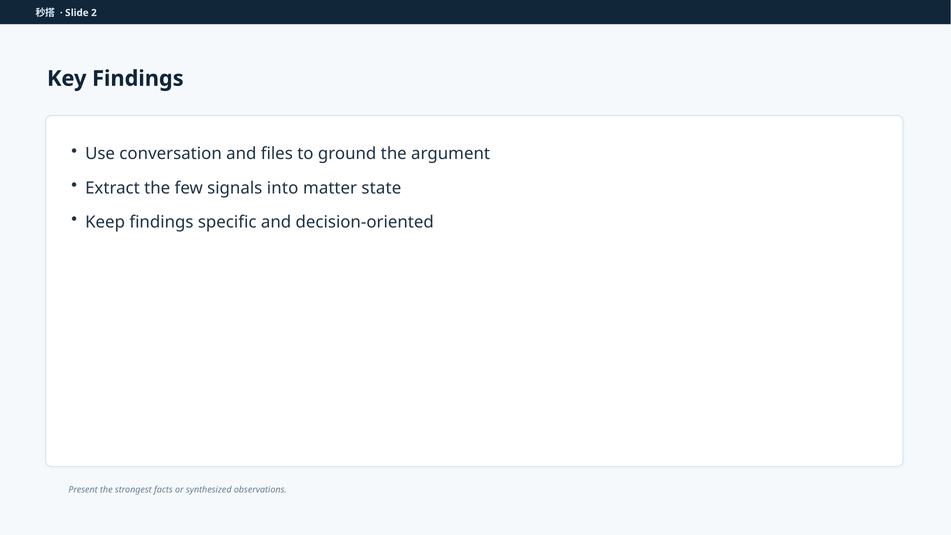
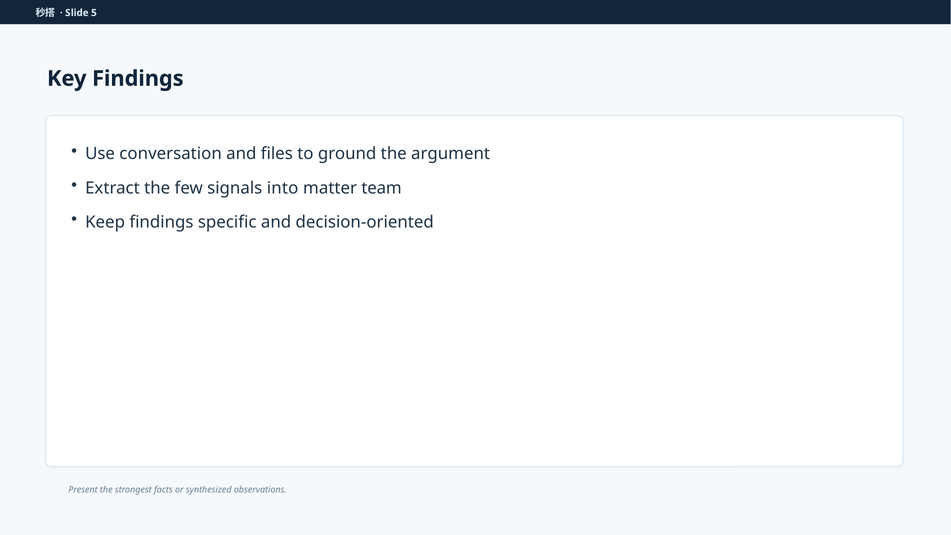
2: 2 -> 5
state: state -> team
